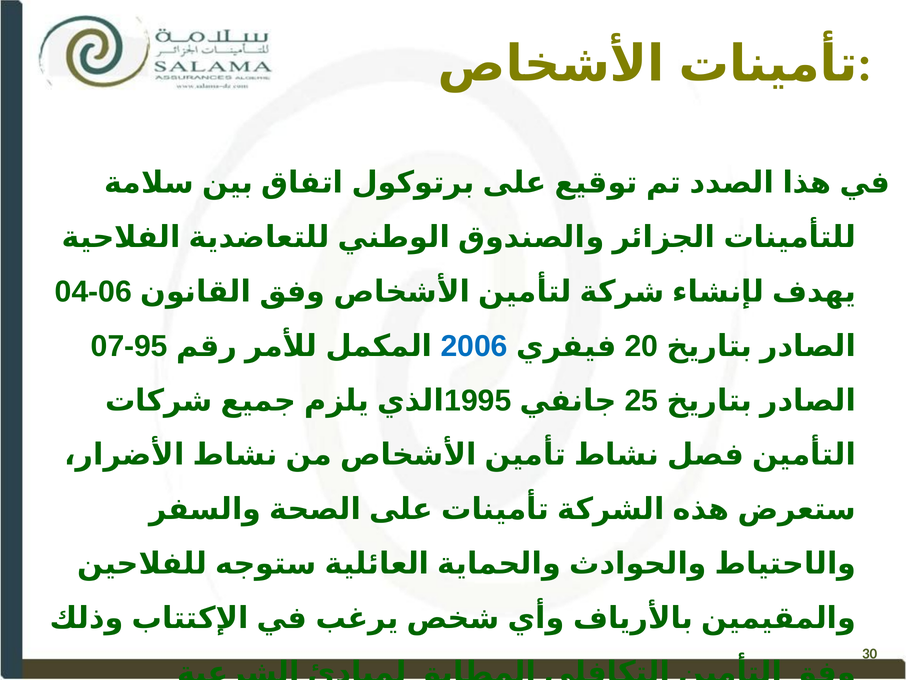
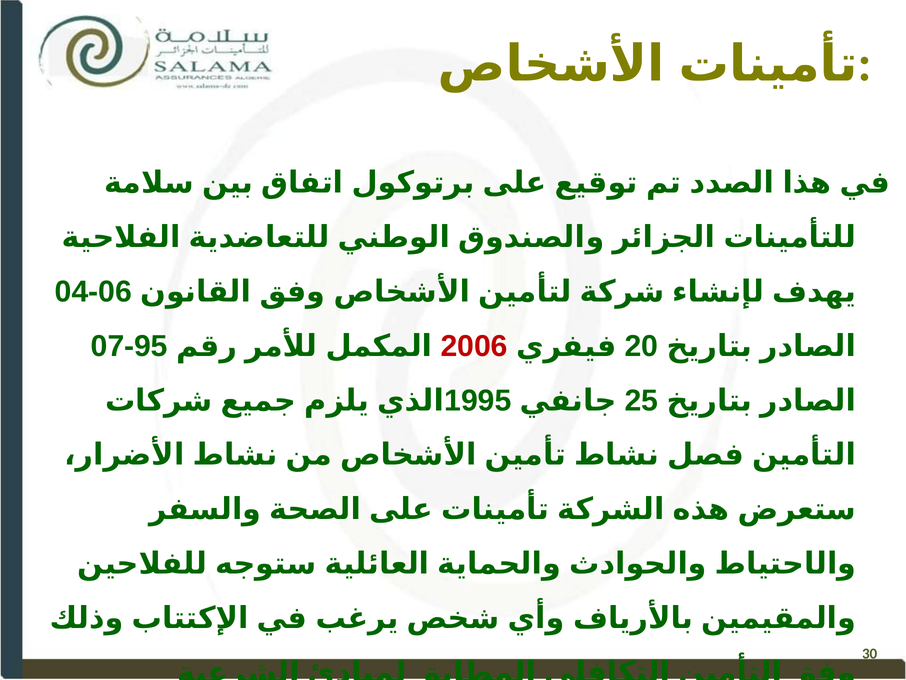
2006 colour: blue -> red
